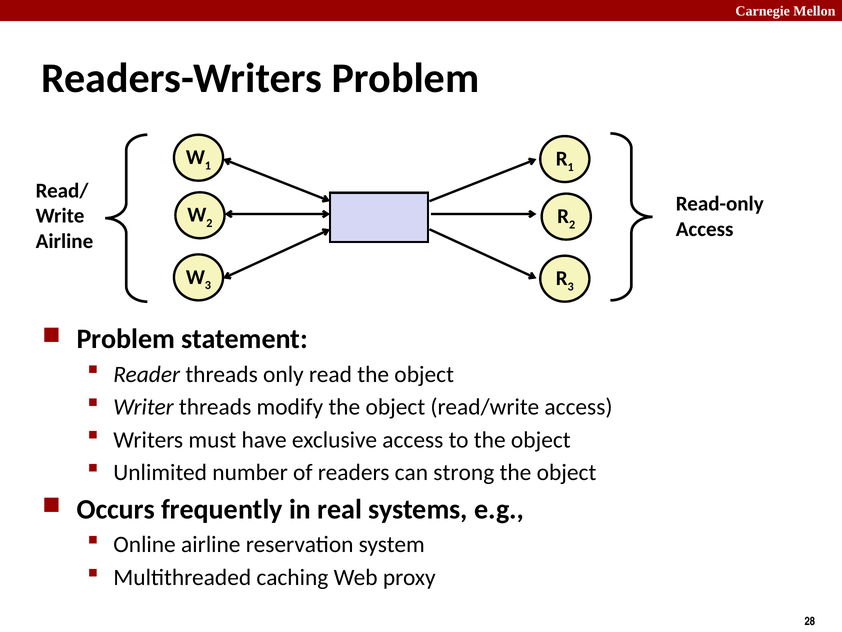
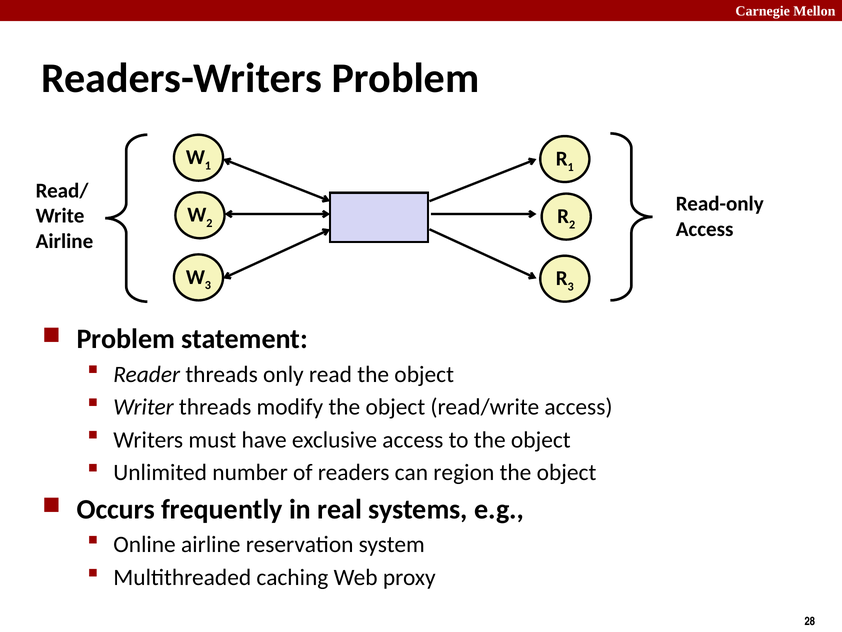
strong: strong -> region
